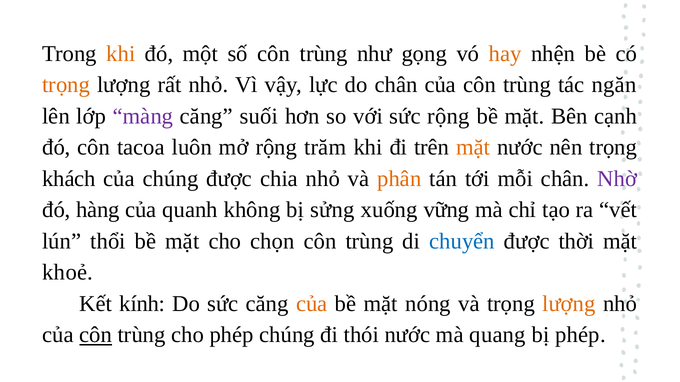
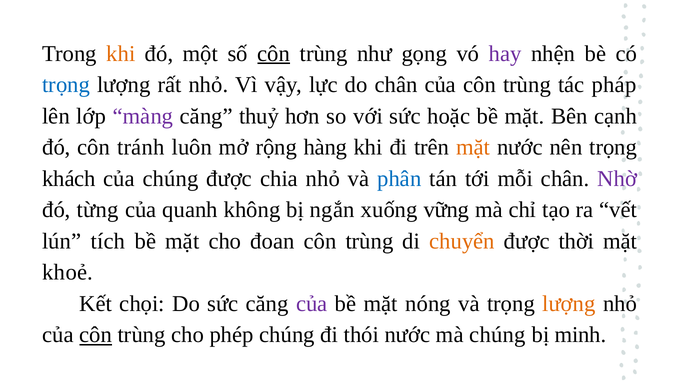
côn at (274, 54) underline: none -> present
hay colour: orange -> purple
trọng at (66, 85) colour: orange -> blue
ngăn: ngăn -> pháp
suối: suối -> thuỷ
sức rộng: rộng -> hoặc
tacoa: tacoa -> tránh
trăm: trăm -> hàng
phân colour: orange -> blue
hàng: hàng -> từng
sửng: sửng -> ngắn
thổi: thổi -> tích
chọn: chọn -> đoan
chuyển colour: blue -> orange
kính: kính -> chọi
của at (312, 304) colour: orange -> purple
mà quang: quang -> chúng
bị phép: phép -> minh
